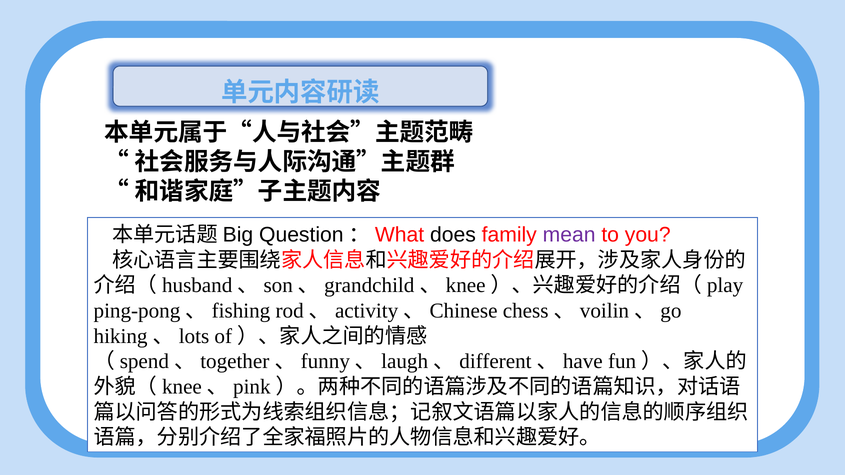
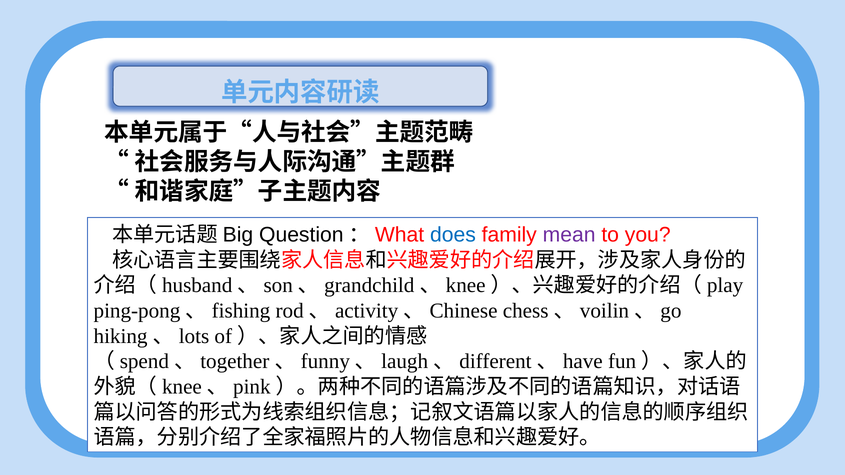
does colour: black -> blue
